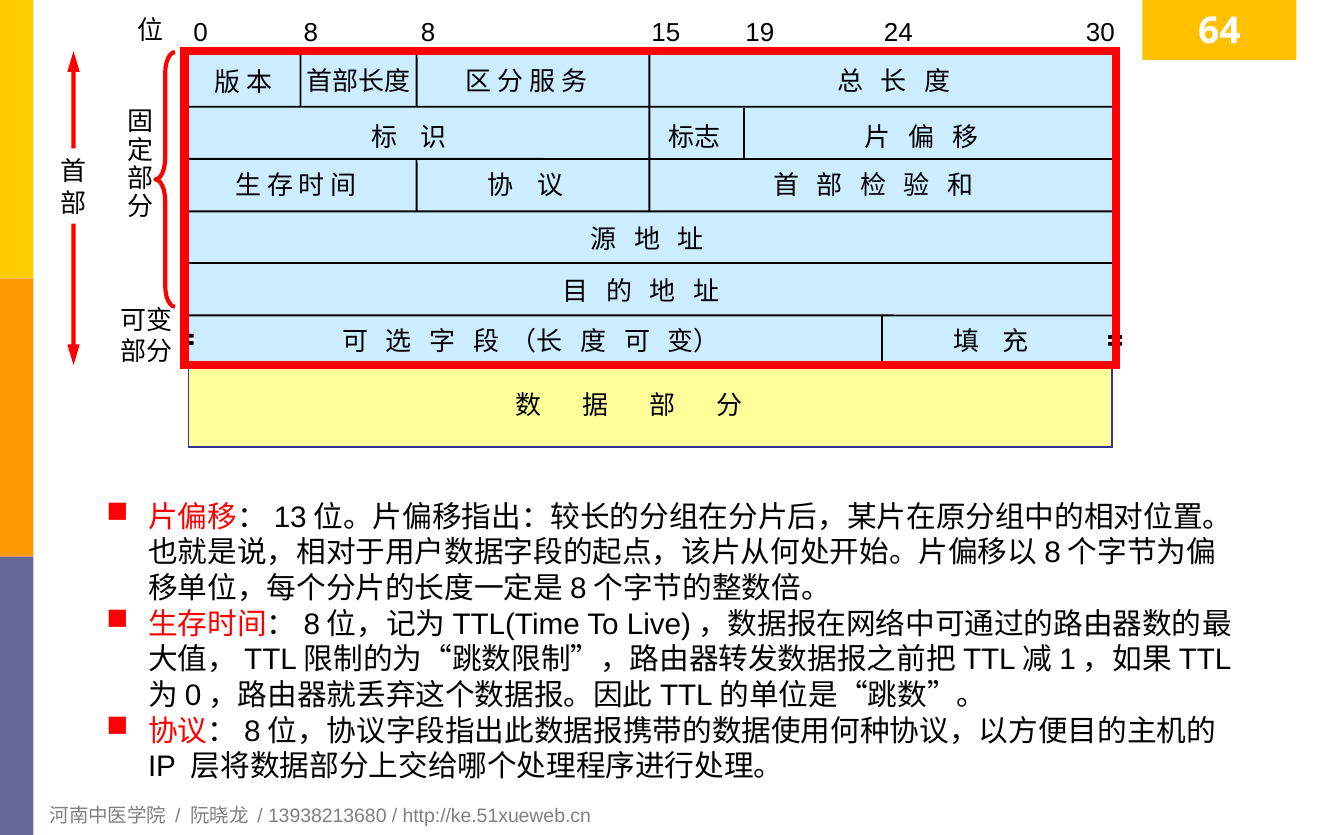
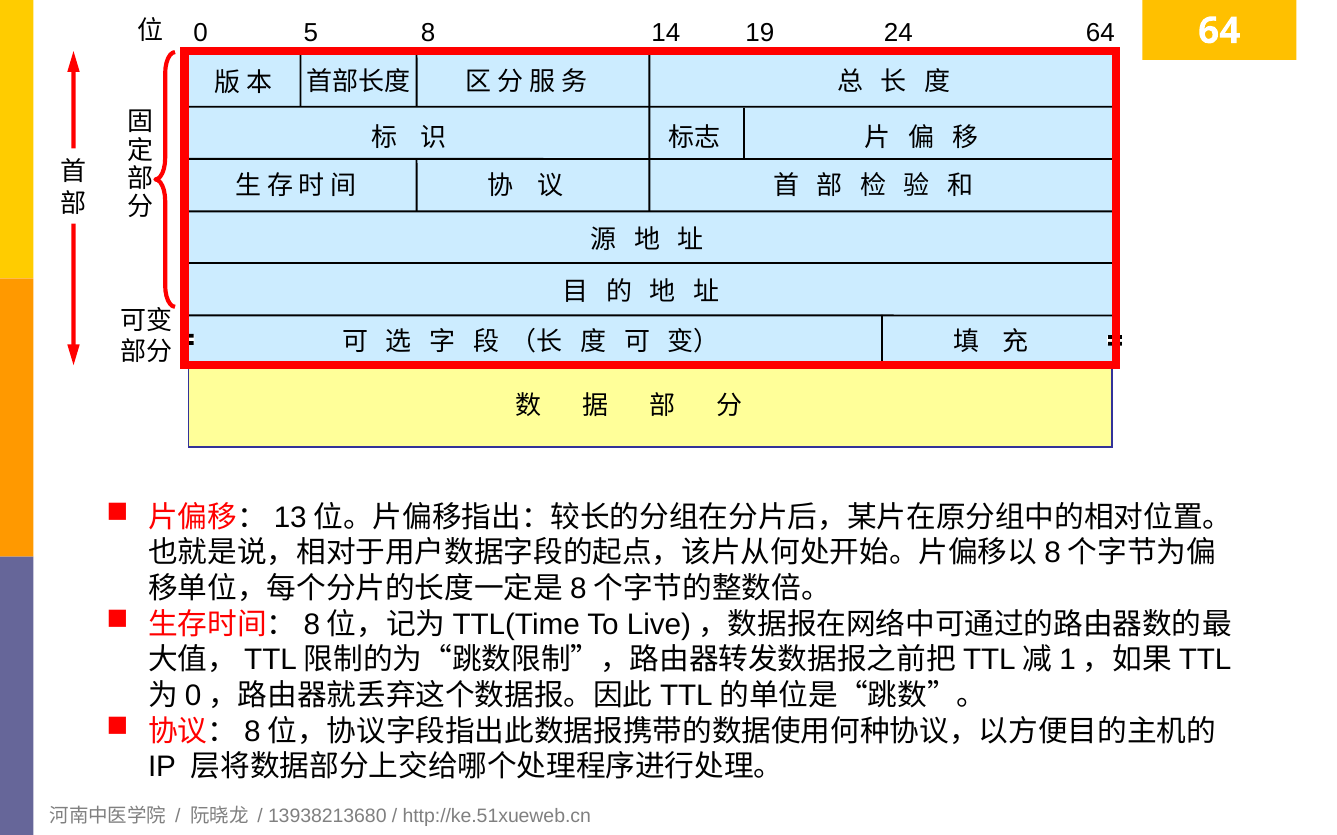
0 8: 8 -> 5
15: 15 -> 14
24 30: 30 -> 64
